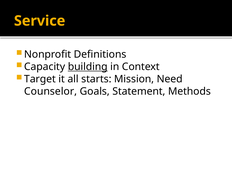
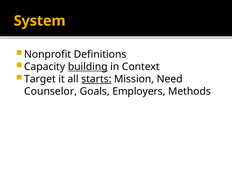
Service: Service -> System
starts underline: none -> present
Statement: Statement -> Employers
